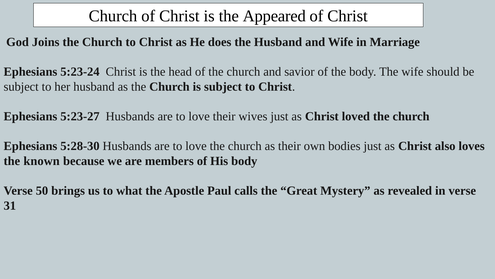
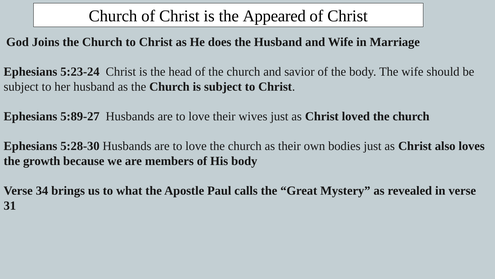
5:23-27: 5:23-27 -> 5:89-27
known: known -> growth
50: 50 -> 34
